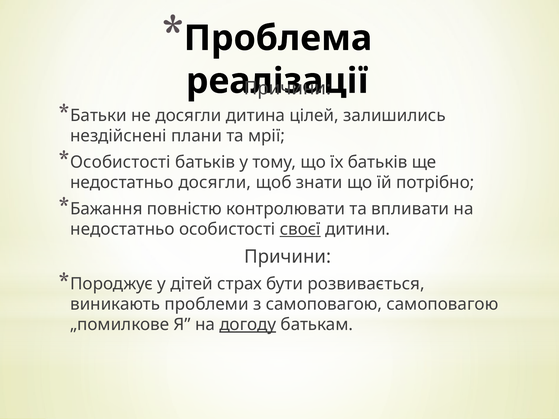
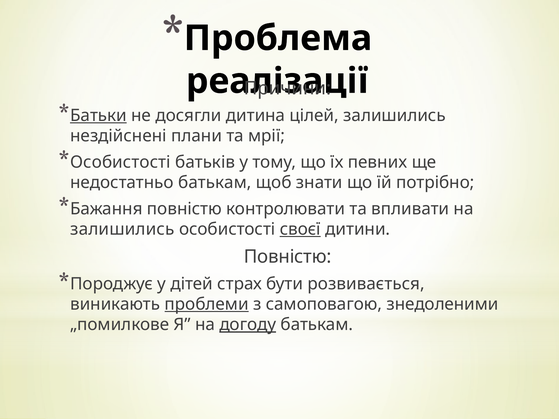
Батьки underline: none -> present
їх батьків: батьків -> певних
недостатньо досягли: досягли -> батькам
недостатньо at (122, 229): недостатньо -> залишились
Причини at (288, 257): Причини -> Повністю
проблеми underline: none -> present
самоповагою самоповагою: самоповагою -> знедоленими
